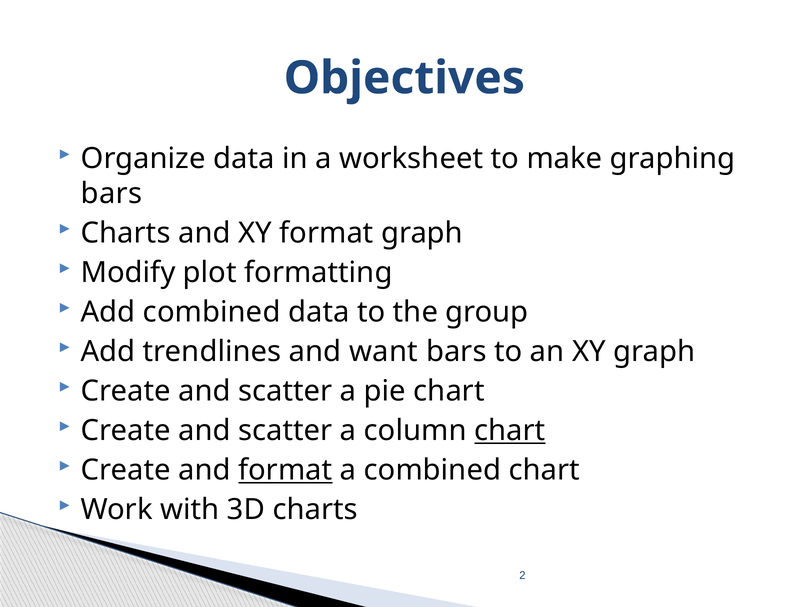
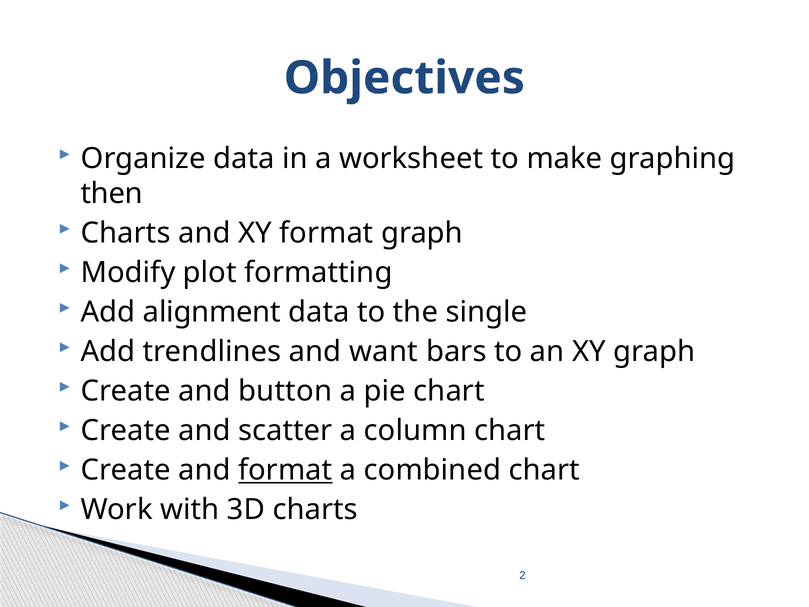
bars at (112, 193): bars -> then
Add combined: combined -> alignment
group: group -> single
scatter at (285, 391): scatter -> button
chart at (510, 431) underline: present -> none
